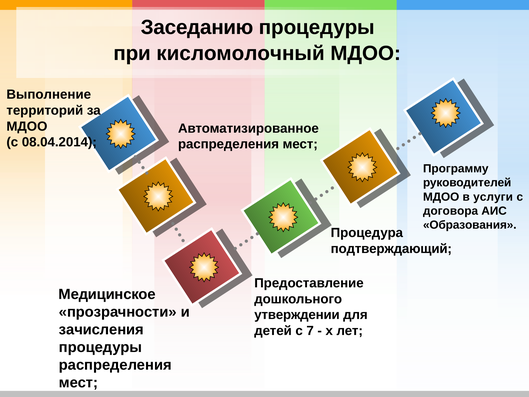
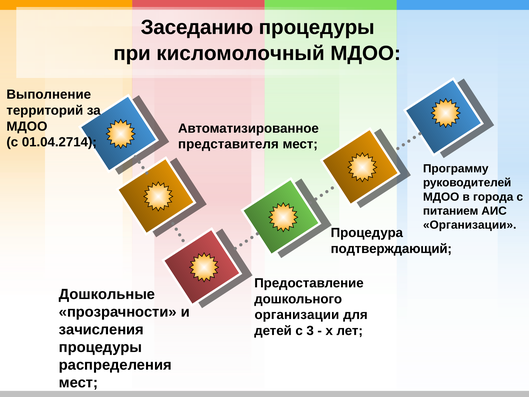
08.04.2014: 08.04.2014 -> 01.04.2714
распределения at (229, 144): распределения -> представителя
услуги: услуги -> города
договора: договора -> питанием
Образования at (470, 225): Образования -> Организации
Медицинское: Медицинское -> Дошкольные
утверждении at (297, 315): утверждении -> организации
7: 7 -> 3
